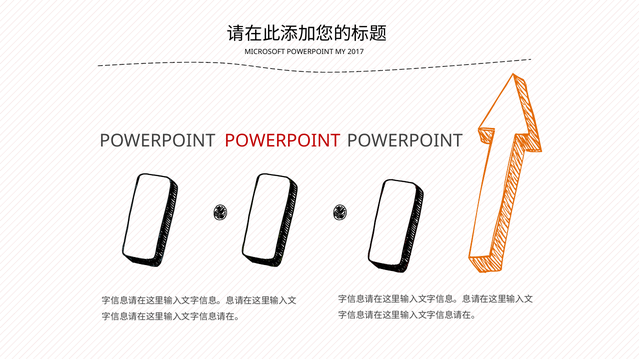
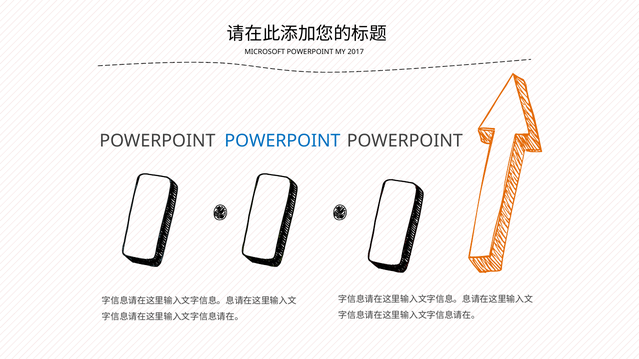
POWERPOINT at (282, 141) colour: red -> blue
